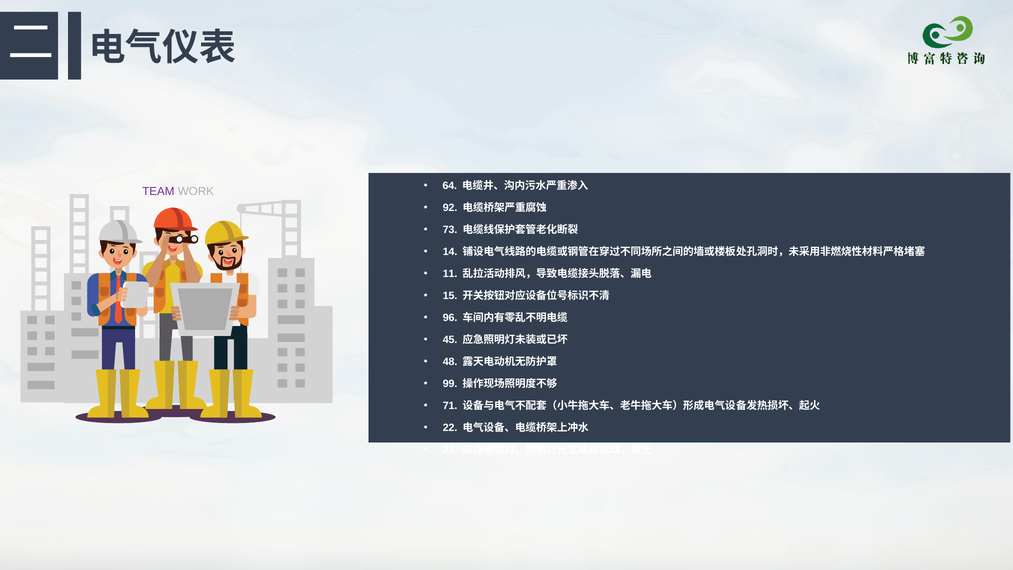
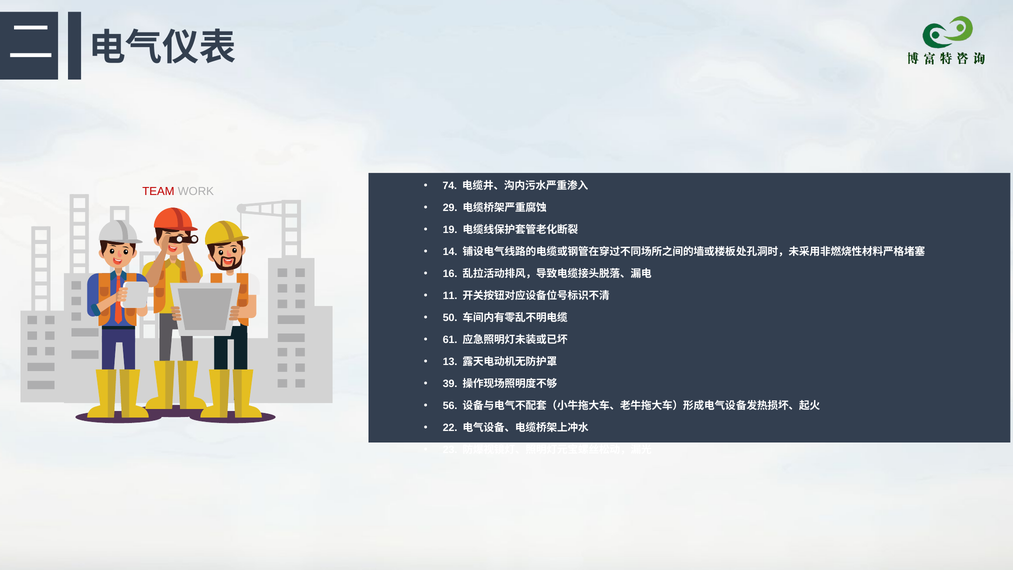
64: 64 -> 74
TEAM colour: purple -> red
92: 92 -> 29
73: 73 -> 19
11: 11 -> 16
15: 15 -> 11
96: 96 -> 50
45: 45 -> 61
48: 48 -> 13
99: 99 -> 39
71: 71 -> 56
